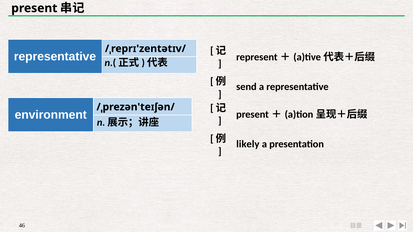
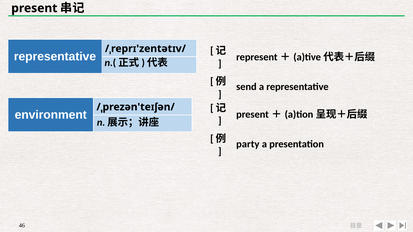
likely: likely -> party
